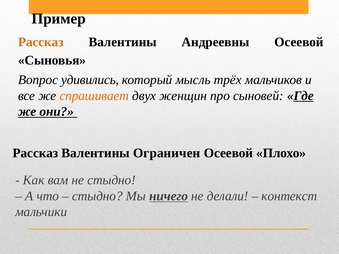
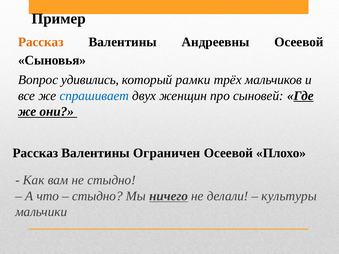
мысль: мысль -> рамки
спрашивает colour: orange -> blue
контекст: контекст -> культуры
